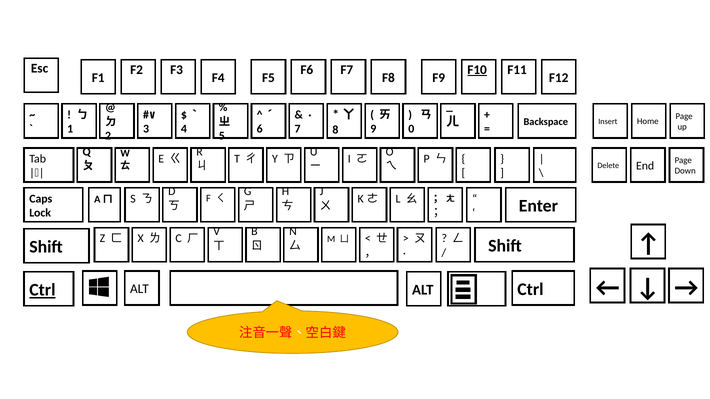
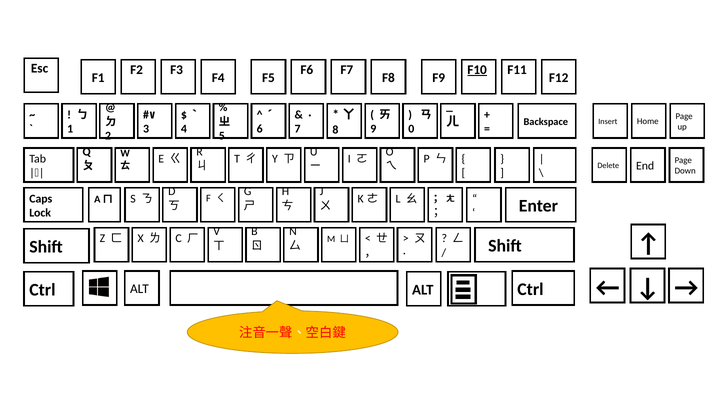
Ctrl at (42, 290) underline: present -> none
